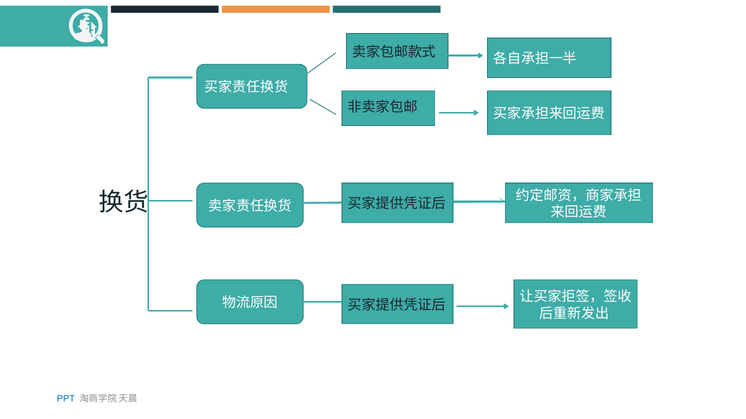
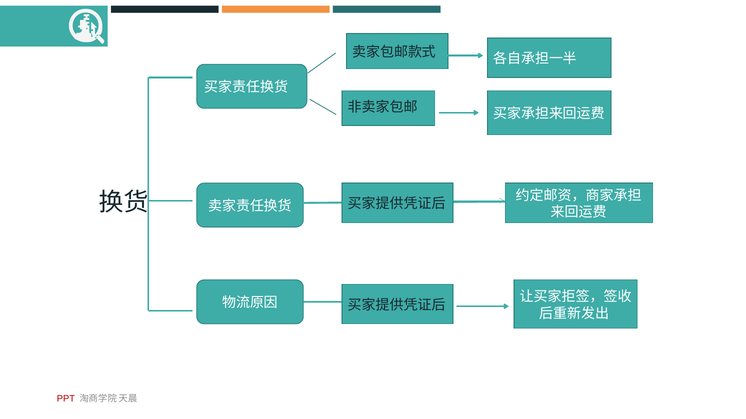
PPT colour: blue -> red
